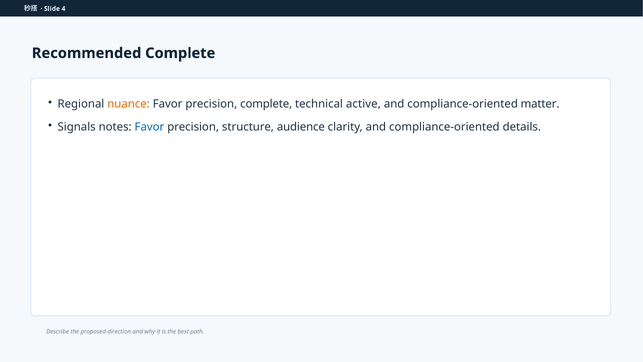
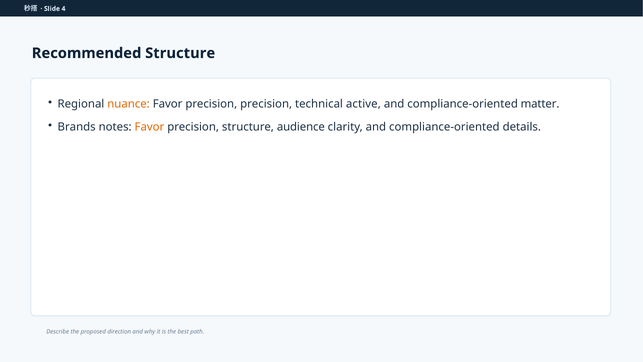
Recommended Complete: Complete -> Structure
precision complete: complete -> precision
Signals: Signals -> Brands
Favor at (149, 127) colour: blue -> orange
